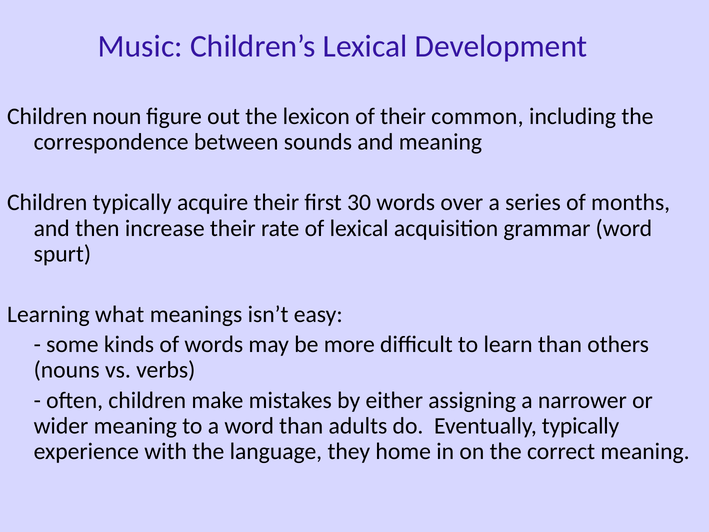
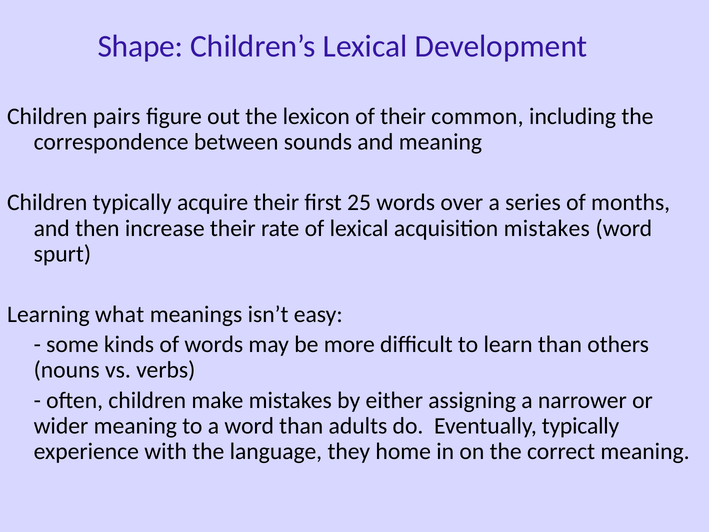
Music: Music -> Shape
noun: noun -> pairs
30: 30 -> 25
acquisition grammar: grammar -> mistakes
